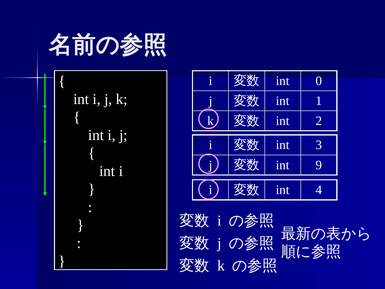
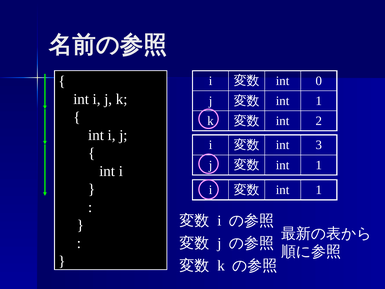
9 at (319, 165): 9 -> 1
4 at (319, 190): 4 -> 1
